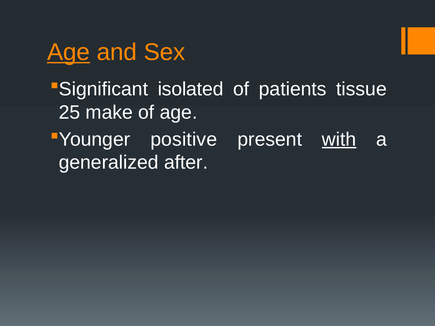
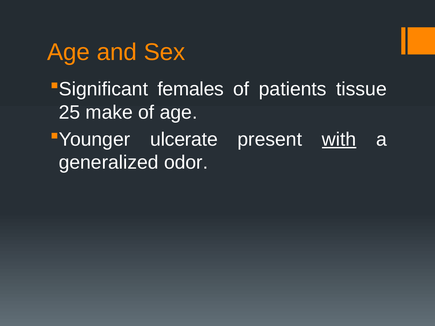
Age at (69, 52) underline: present -> none
isolated: isolated -> females
positive: positive -> ulcerate
after: after -> odor
